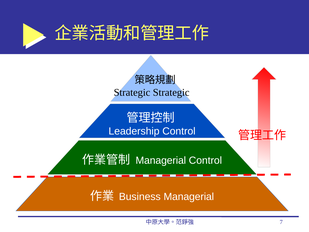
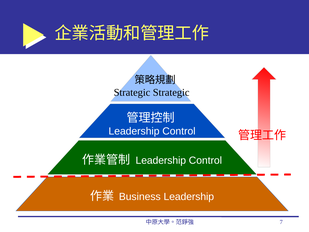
Managerial at (161, 160): Managerial -> Leadership
Business Managerial: Managerial -> Leadership
